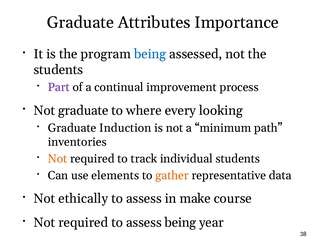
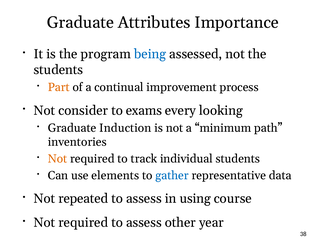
Part colour: purple -> orange
Not graduate: graduate -> consider
where: where -> exams
gather colour: orange -> blue
ethically: ethically -> repeated
make: make -> using
assess being: being -> other
